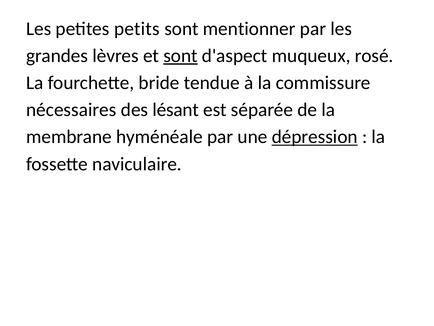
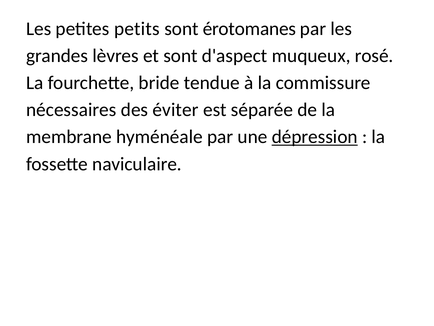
mentionner: mentionner -> érotomanes
sont at (181, 56) underline: present -> none
lésant: lésant -> éviter
